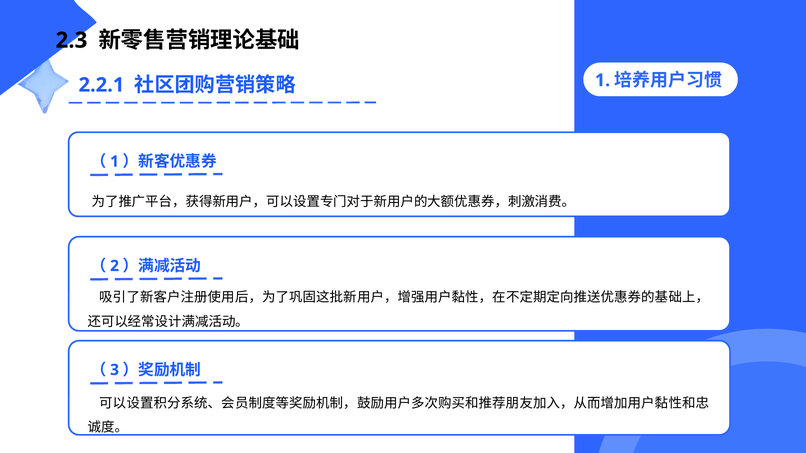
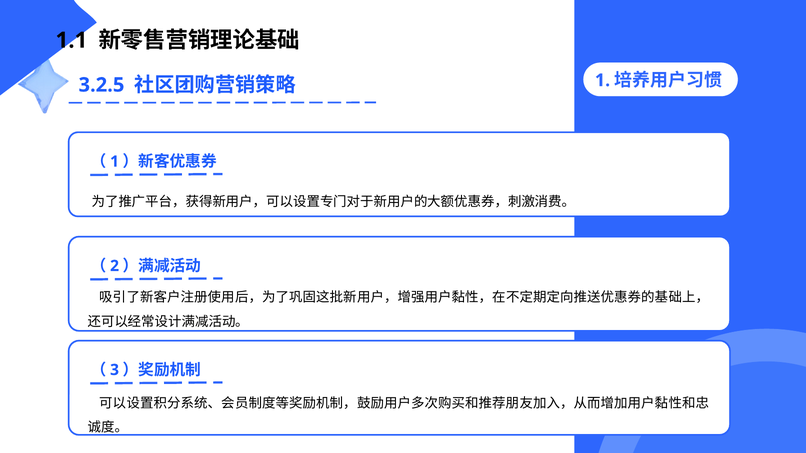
2.3: 2.3 -> 1.1
2.2.1: 2.2.1 -> 3.2.5
